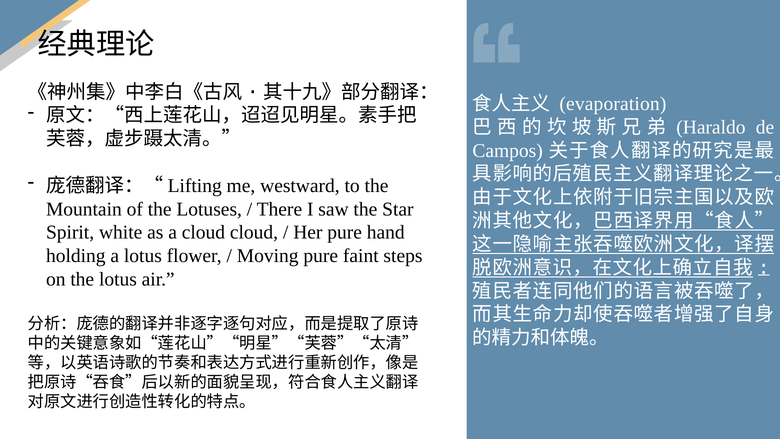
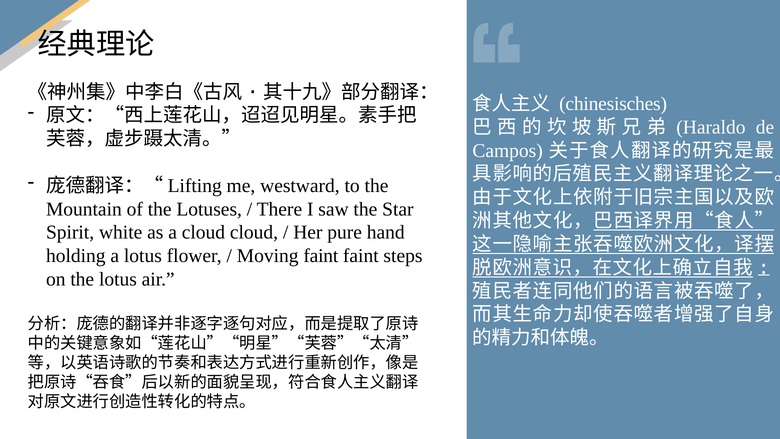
evaporation: evaporation -> chinesisches
Moving pure: pure -> faint
